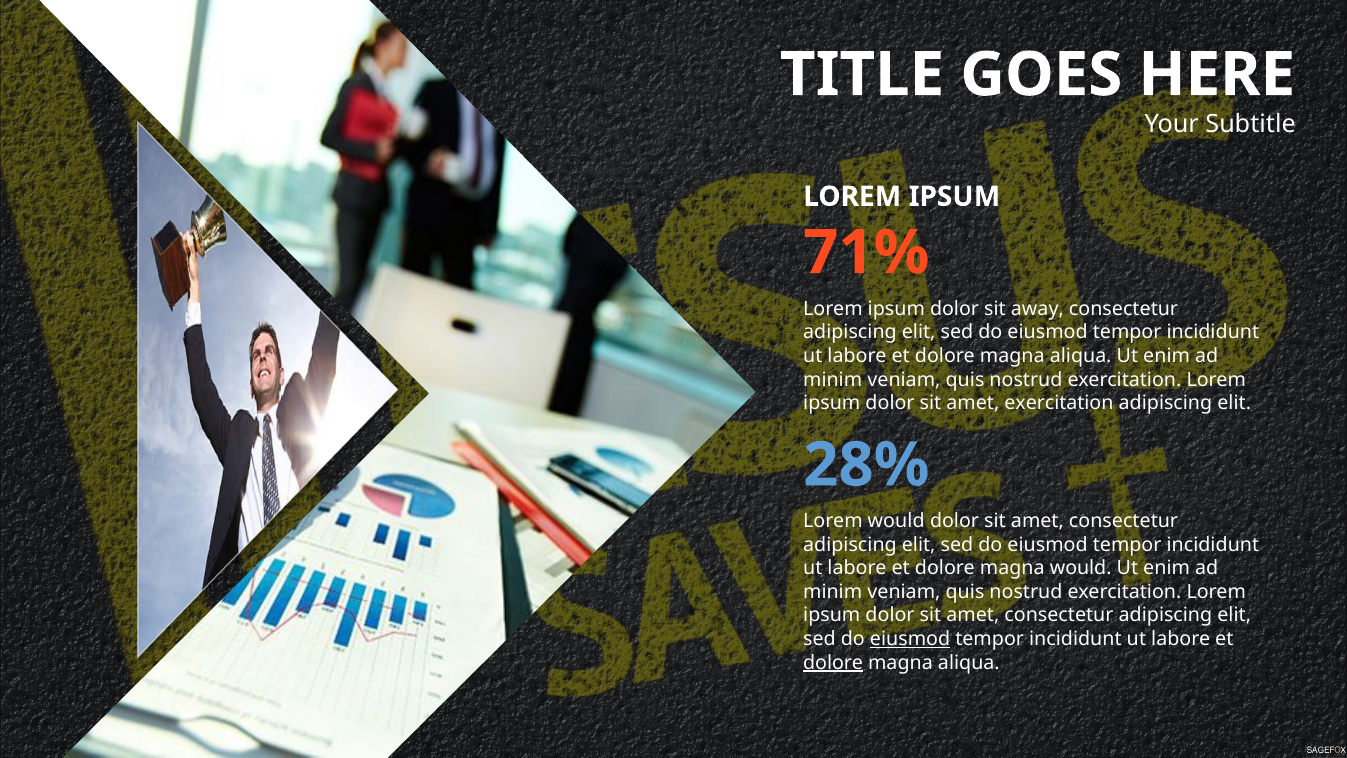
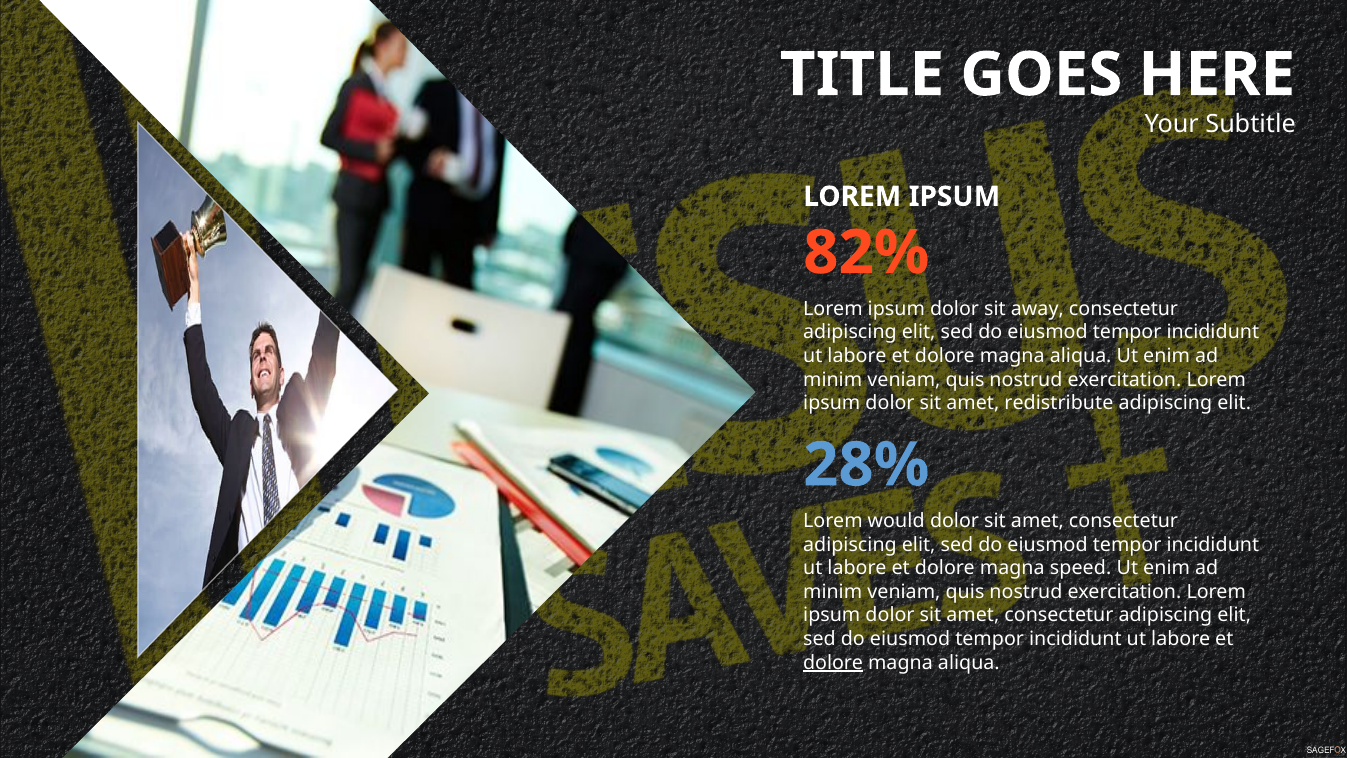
71%: 71% -> 82%
amet exercitation: exercitation -> redistribute
magna would: would -> speed
eiusmod at (910, 639) underline: present -> none
